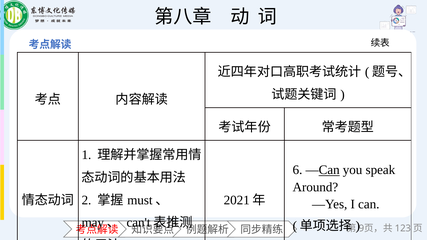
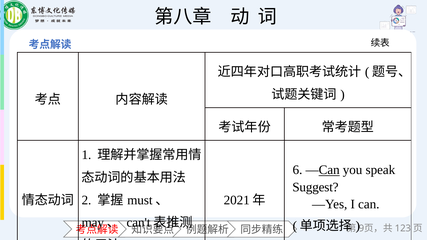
Around: Around -> Suggest
